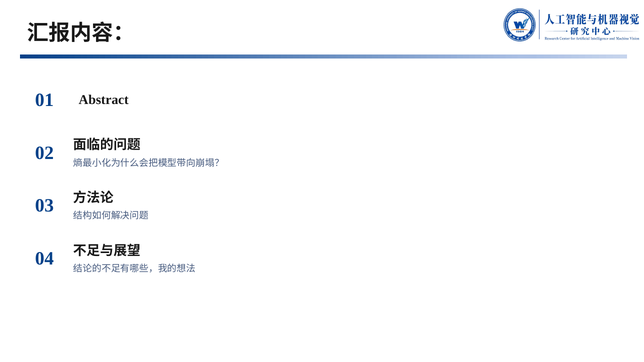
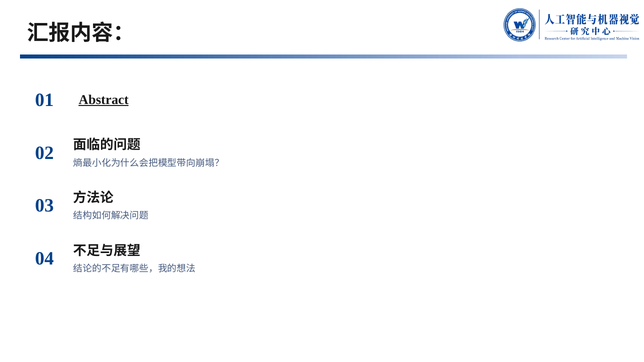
Abstract underline: none -> present
